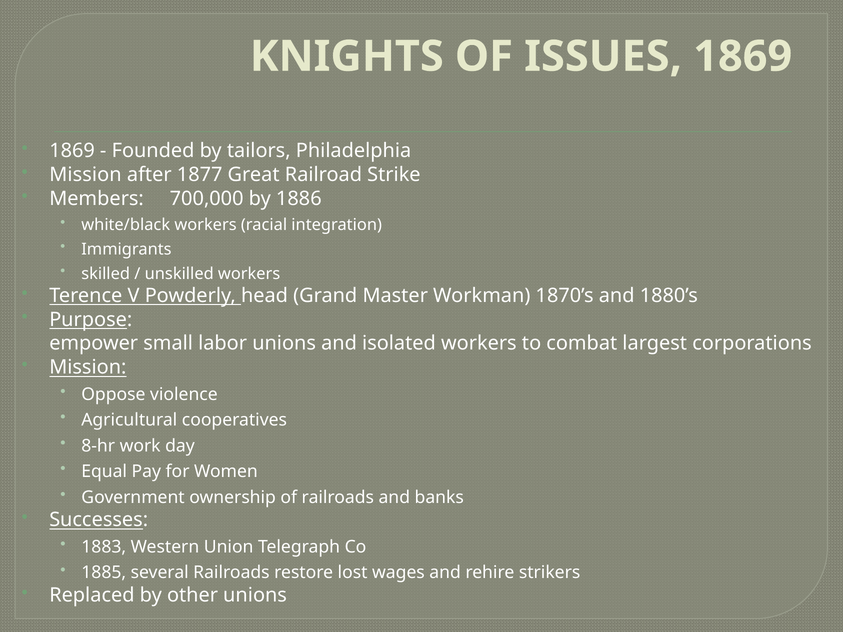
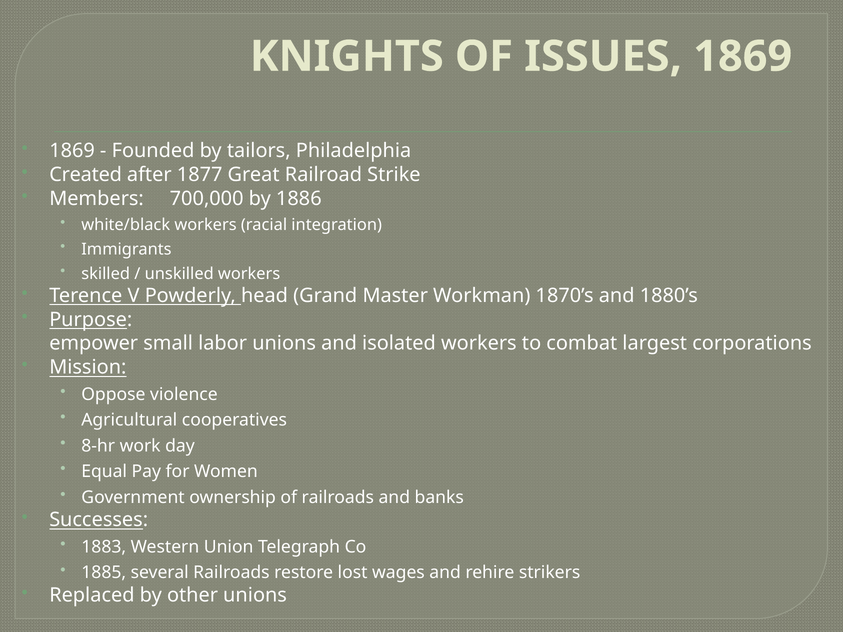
Mission at (85, 175): Mission -> Created
